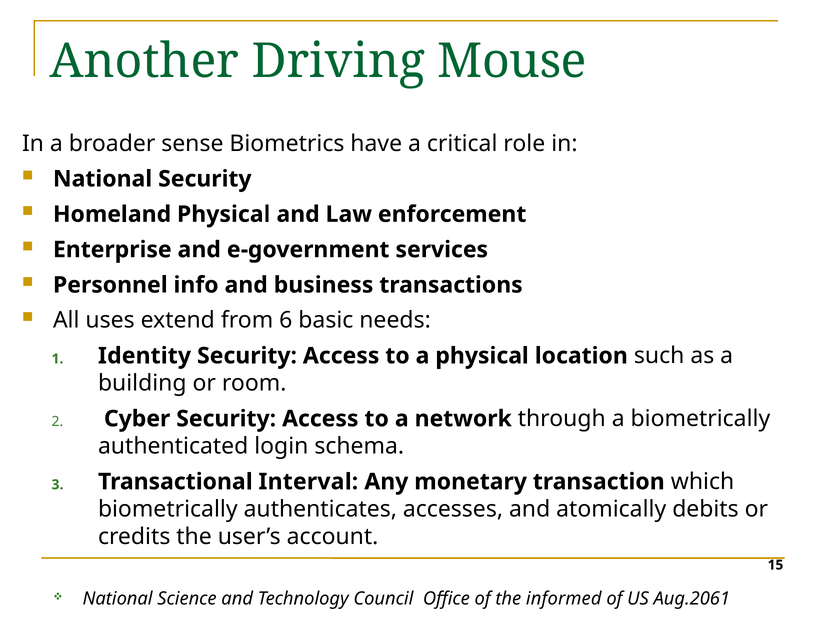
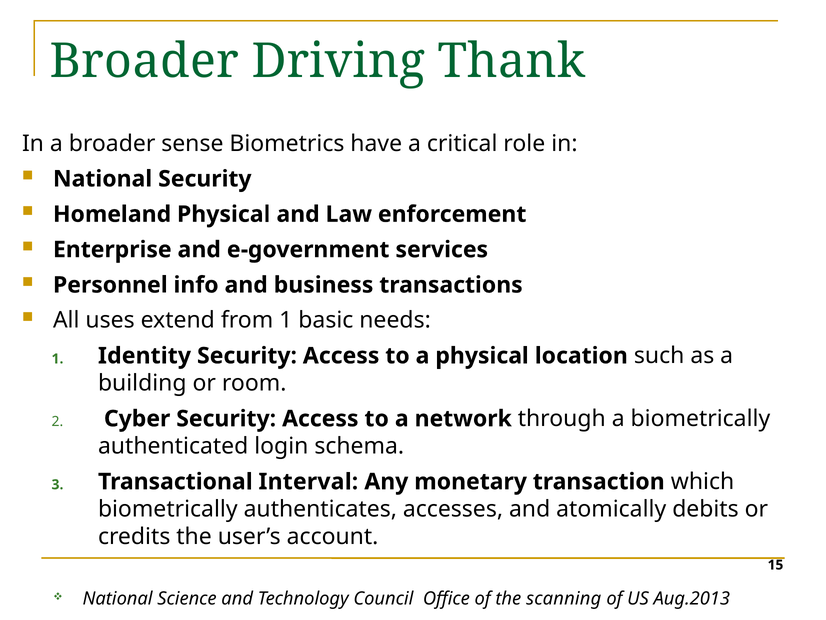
Another at (144, 62): Another -> Broader
Mouse: Mouse -> Thank
from 6: 6 -> 1
informed: informed -> scanning
Aug.2061: Aug.2061 -> Aug.2013
